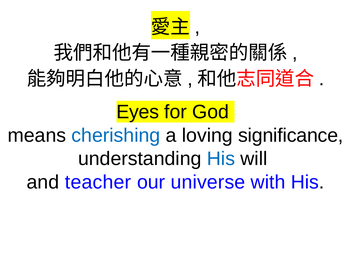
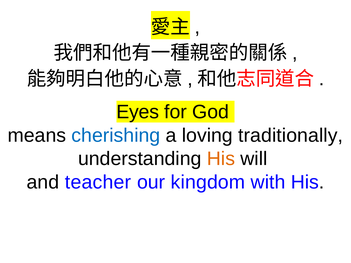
significance: significance -> traditionally
His at (221, 159) colour: blue -> orange
universe: universe -> kingdom
